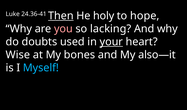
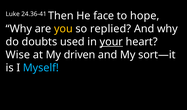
Then underline: present -> none
holy: holy -> face
you colour: pink -> yellow
lacking: lacking -> replied
bones: bones -> driven
also—it: also—it -> sort—it
